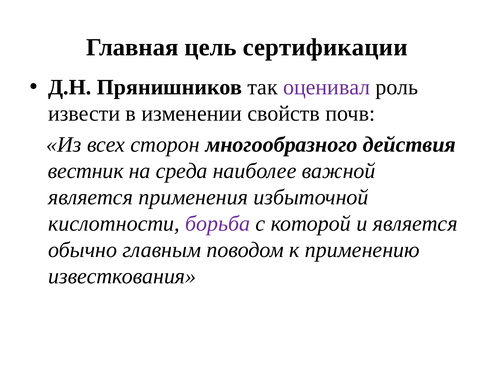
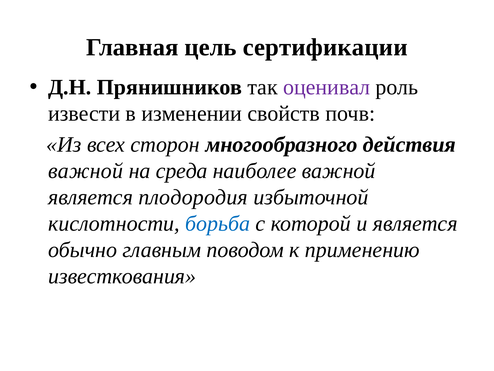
вестник at (86, 171): вестник -> важной
применения: применения -> плодородия
борьба colour: purple -> blue
